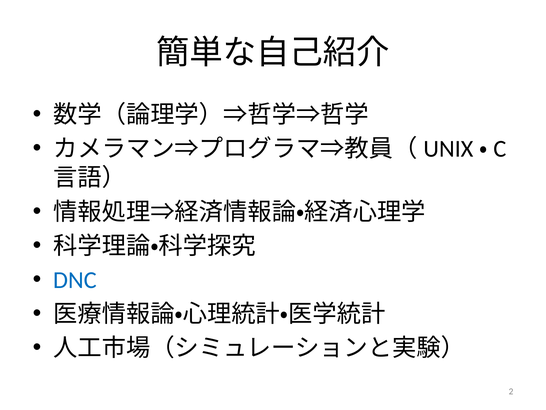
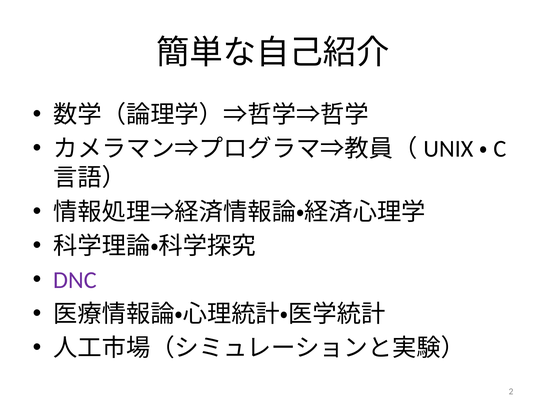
DNC colour: blue -> purple
